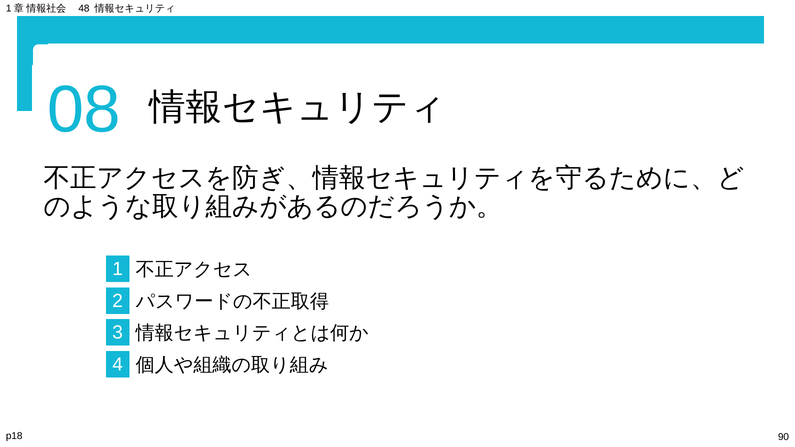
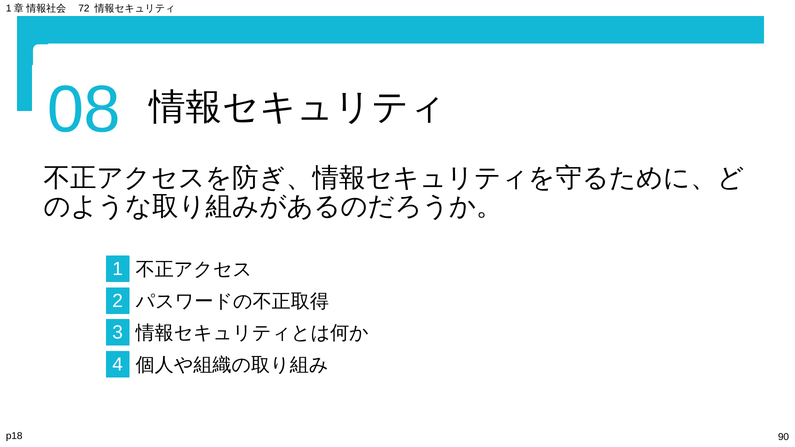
48: 48 -> 72
